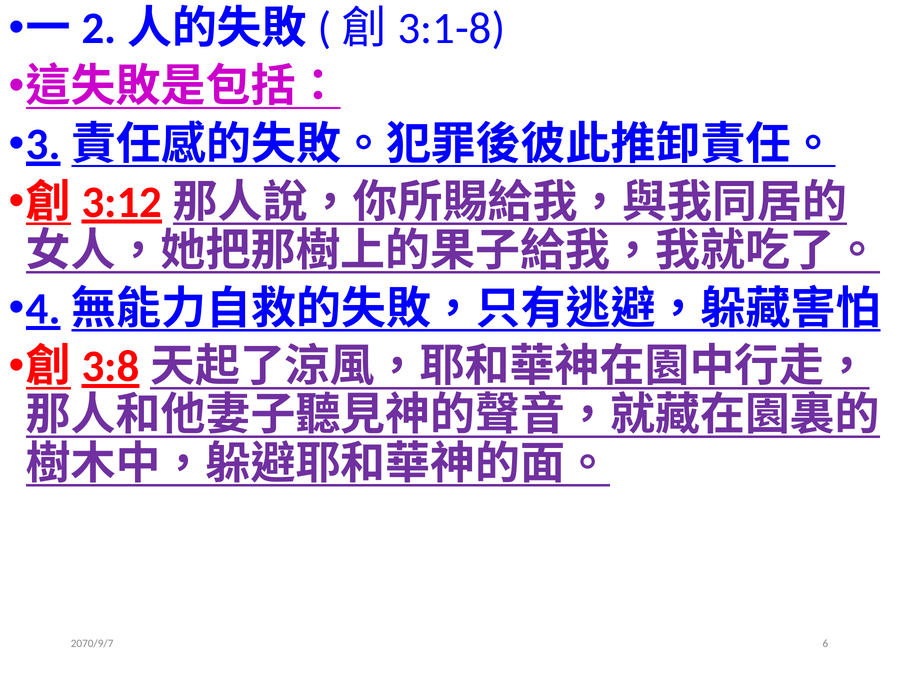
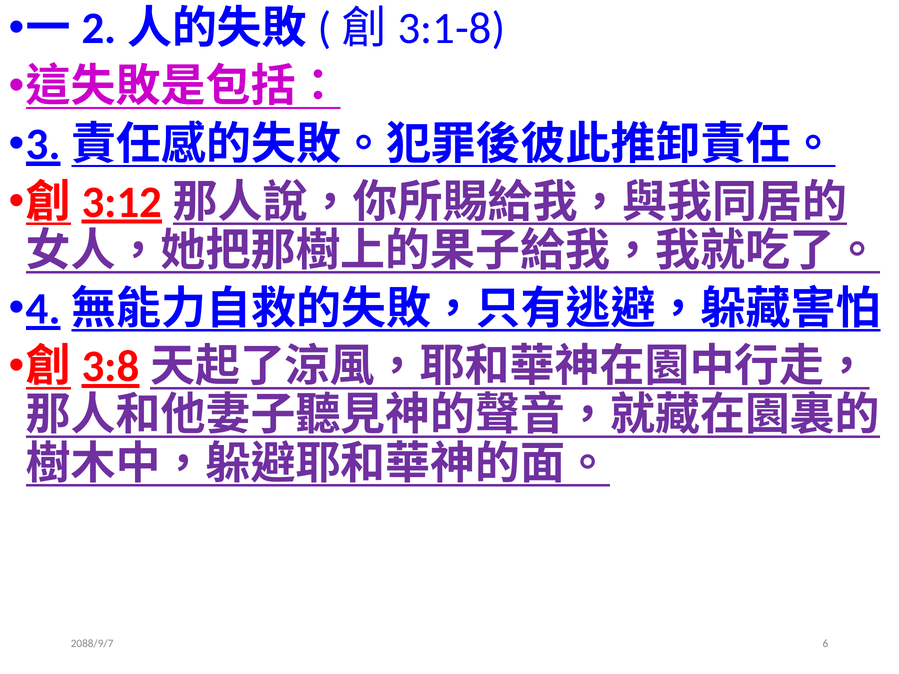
2070/9/7: 2070/9/7 -> 2088/9/7
